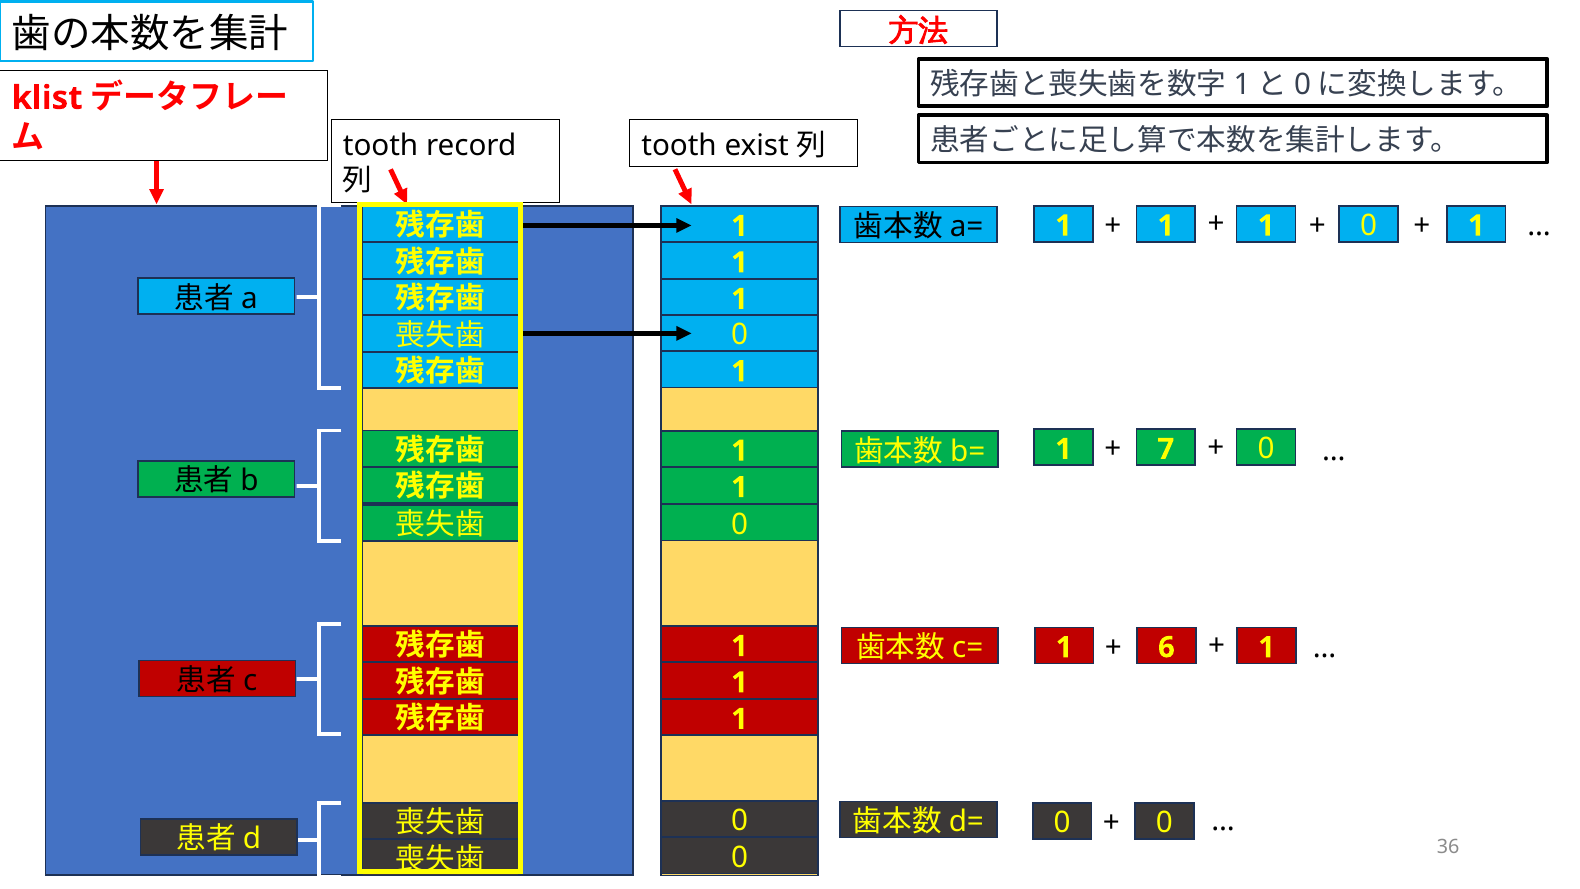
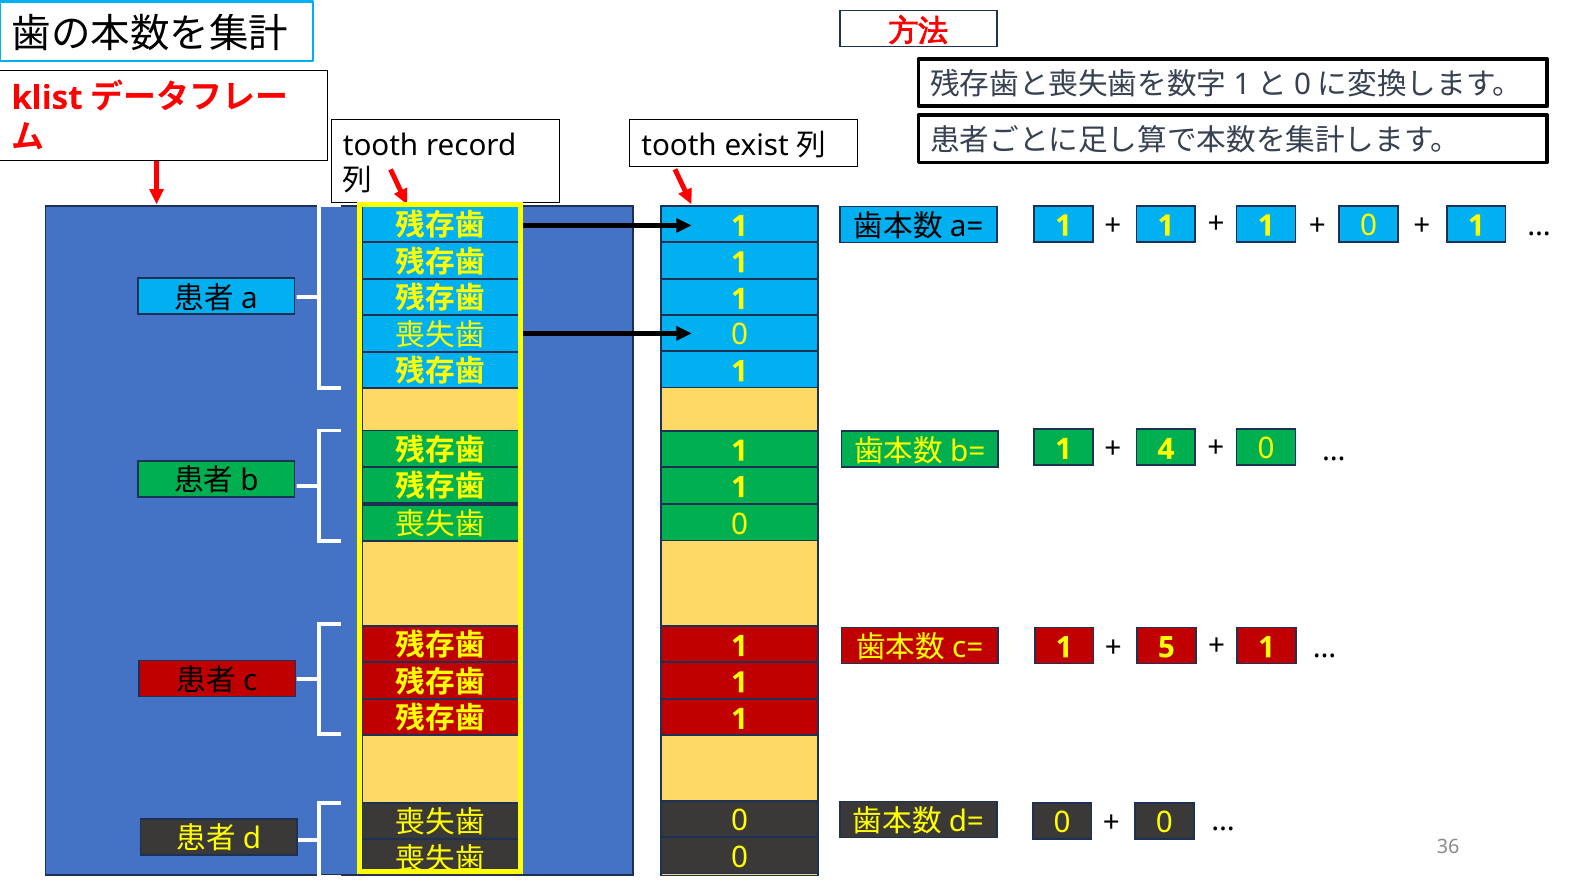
7: 7 -> 4
6: 6 -> 5
